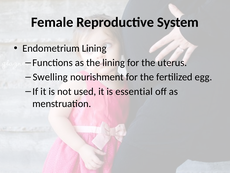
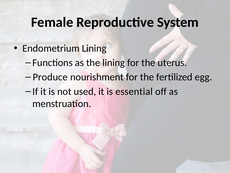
Swelling: Swelling -> Produce
